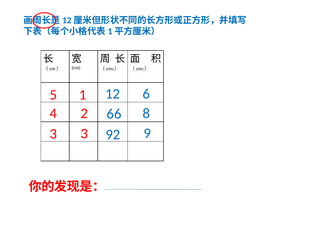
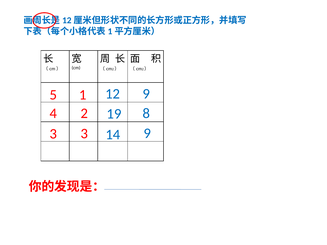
12 6: 6 -> 9
66: 66 -> 19
92: 92 -> 14
